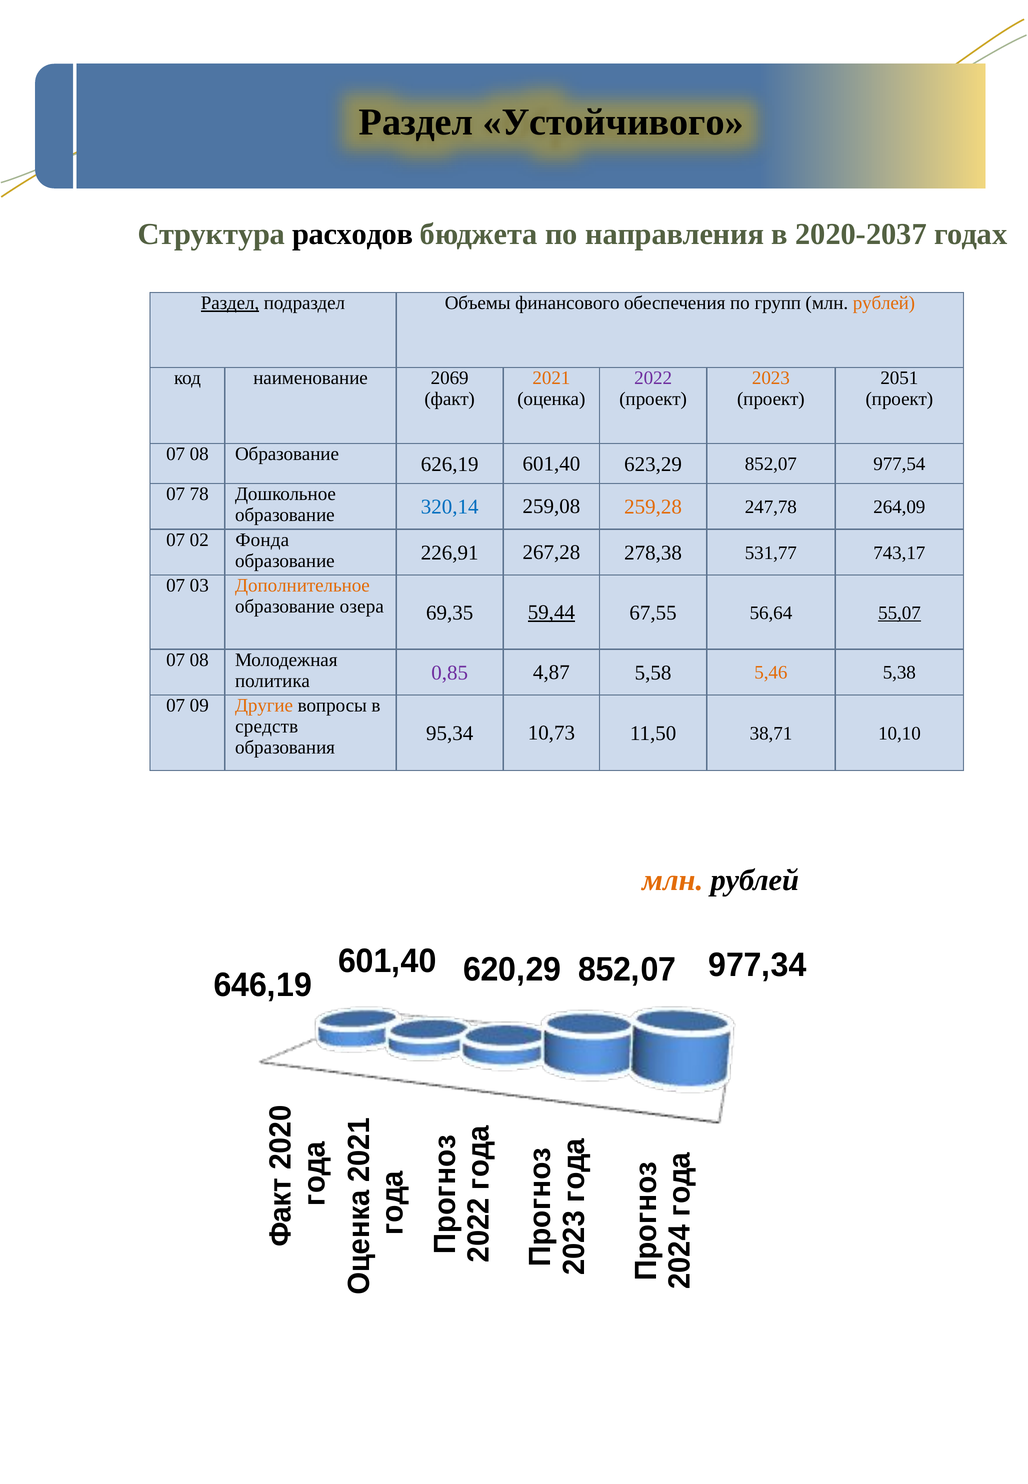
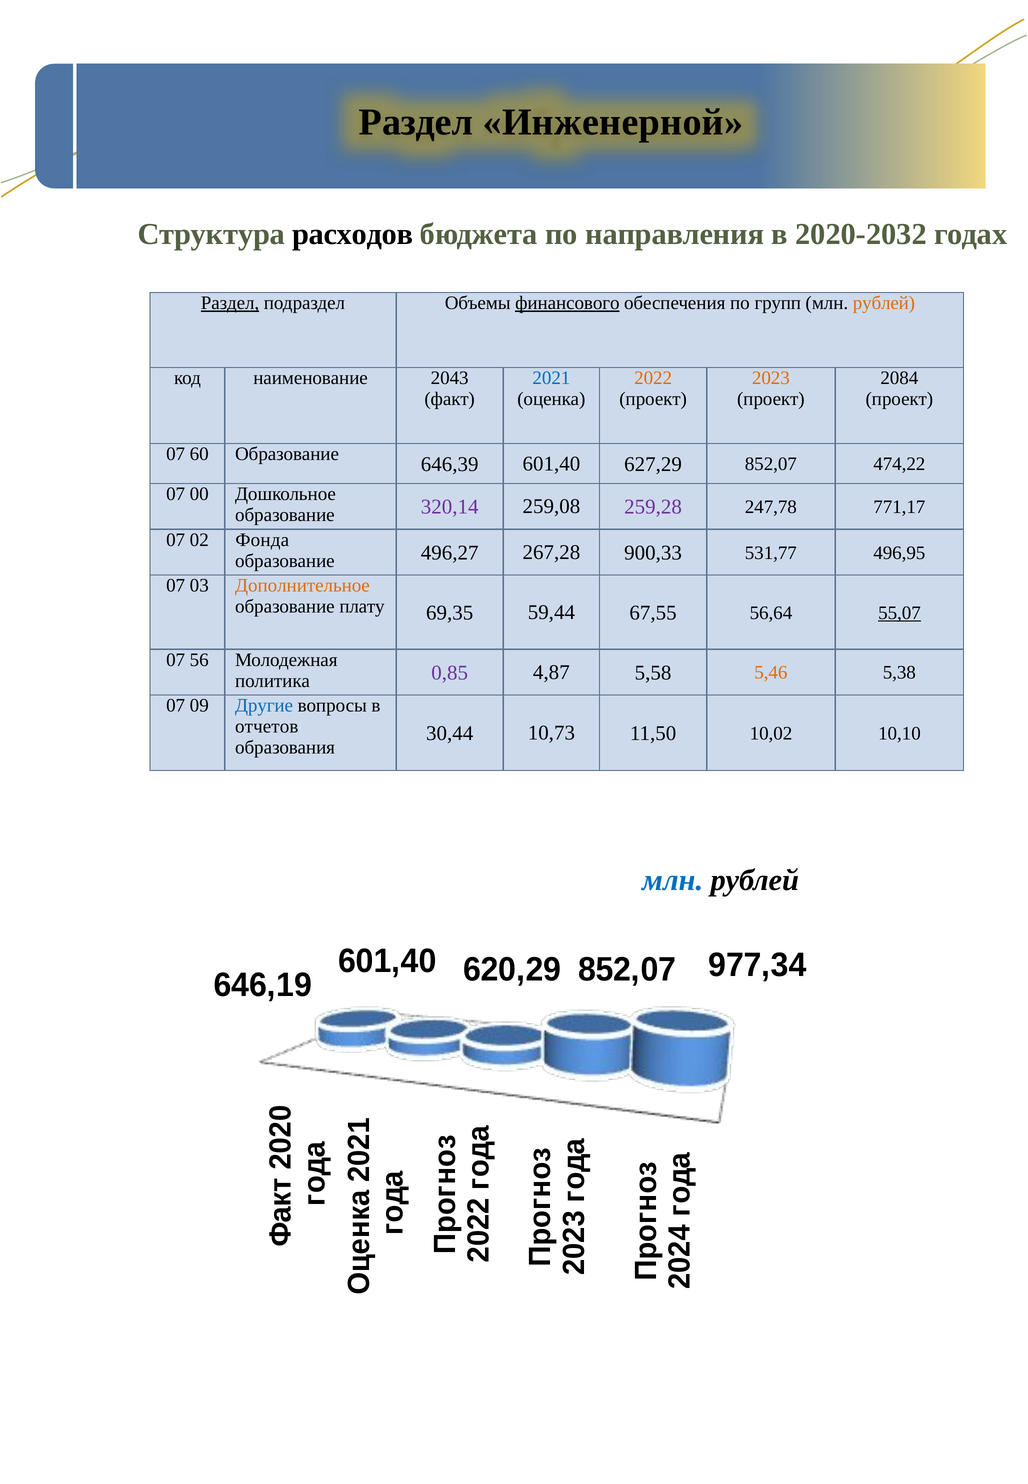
Устойчивого: Устойчивого -> Инженерной
2020-2037: 2020-2037 -> 2020-2032
финансового underline: none -> present
2069: 2069 -> 2043
2021 colour: orange -> blue
2022 colour: purple -> orange
2051: 2051 -> 2084
08 at (199, 454): 08 -> 60
626,19: 626,19 -> 646,39
623,29: 623,29 -> 627,29
977,54: 977,54 -> 474,22
78: 78 -> 00
320,14 colour: blue -> purple
259,28 colour: orange -> purple
264,09: 264,09 -> 771,17
226,91: 226,91 -> 496,27
278,38: 278,38 -> 900,33
743,17: 743,17 -> 496,95
озера: озера -> плату
59,44 underline: present -> none
08 at (199, 660): 08 -> 56
Другие colour: orange -> blue
средств: средств -> отчетов
95,34: 95,34 -> 30,44
38,71: 38,71 -> 10,02
млн at (673, 881) colour: orange -> blue
